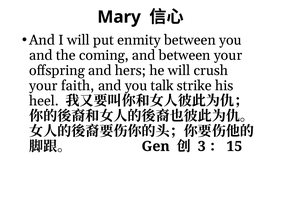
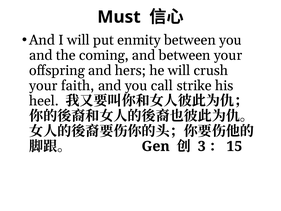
Mary: Mary -> Must
talk: talk -> call
